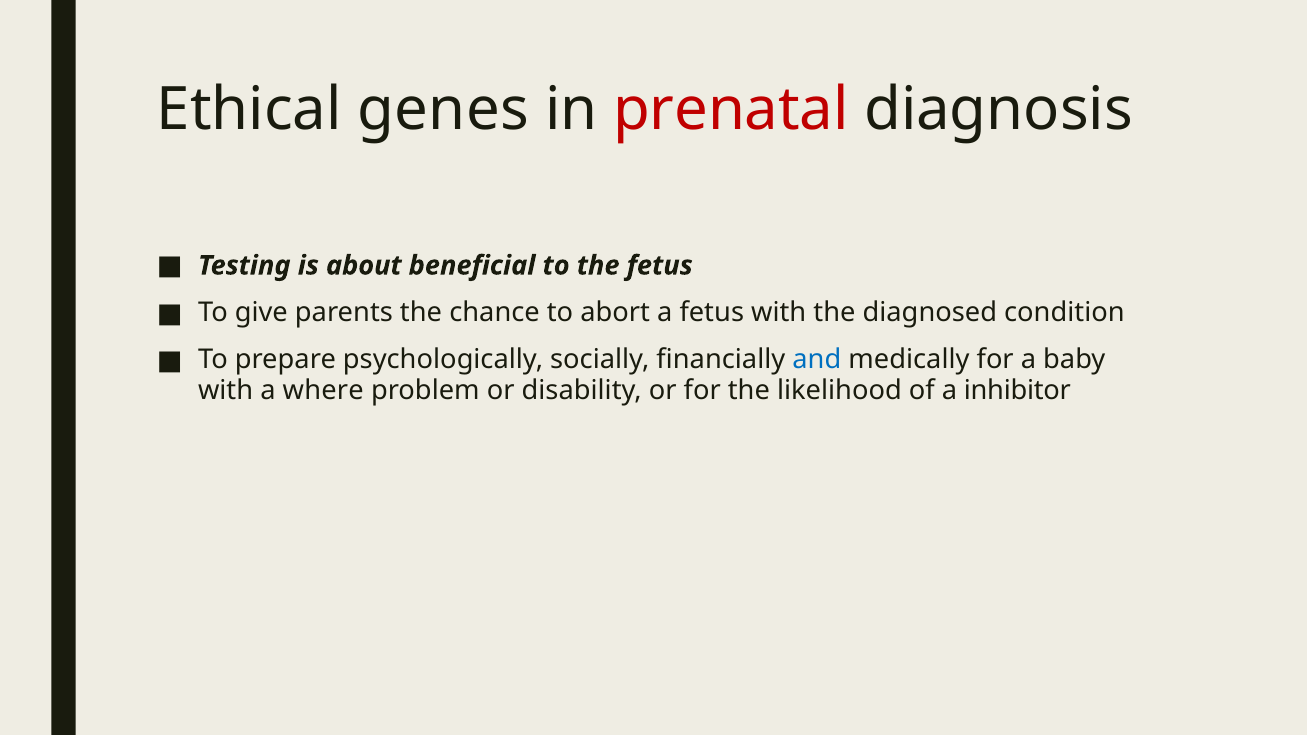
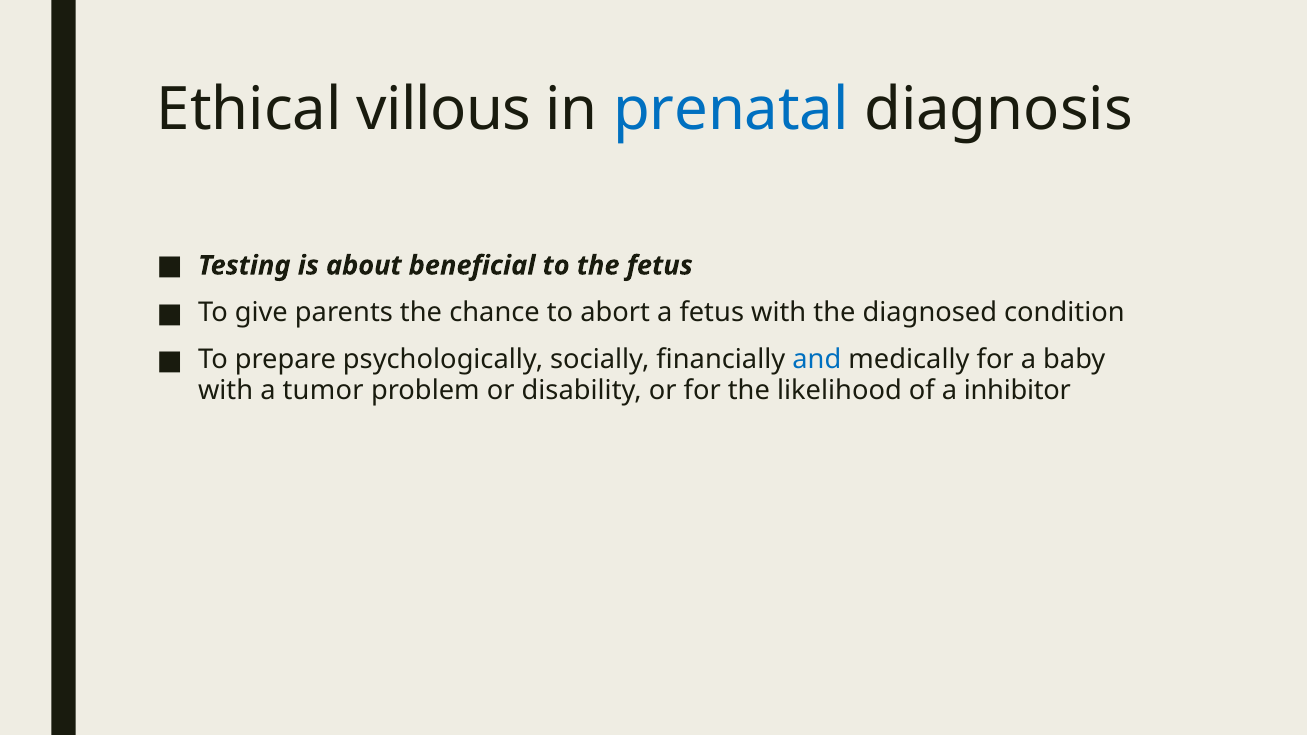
genes: genes -> villous
prenatal colour: red -> blue
where: where -> tumor
